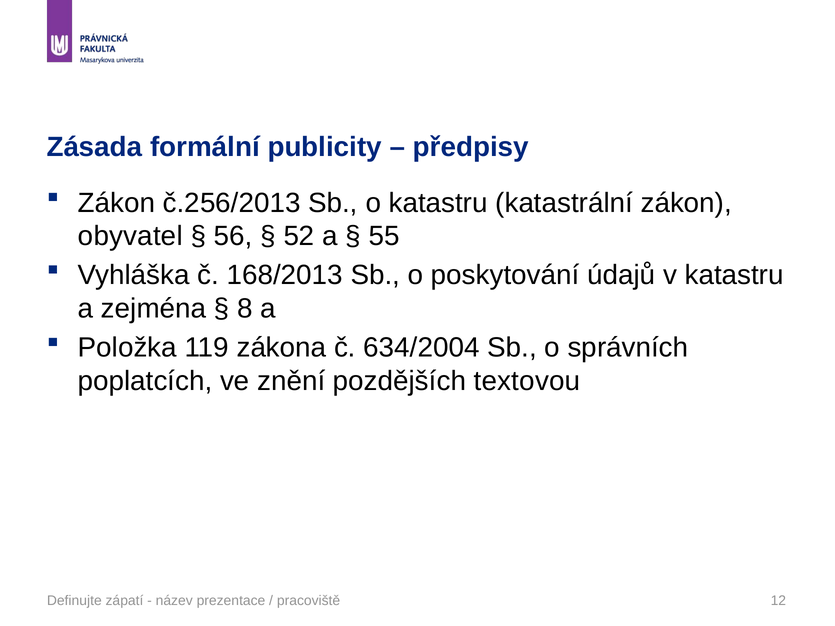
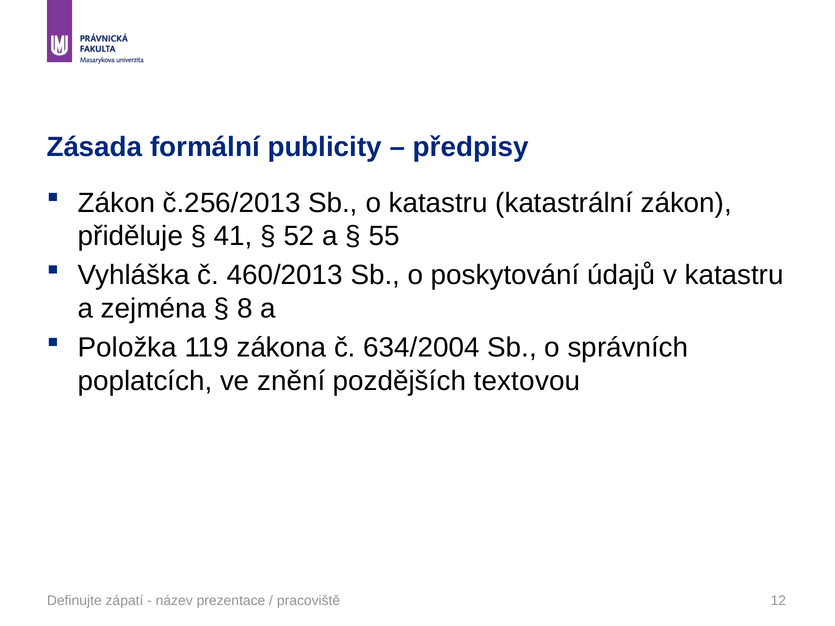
obyvatel: obyvatel -> přiděluje
56: 56 -> 41
168/2013: 168/2013 -> 460/2013
